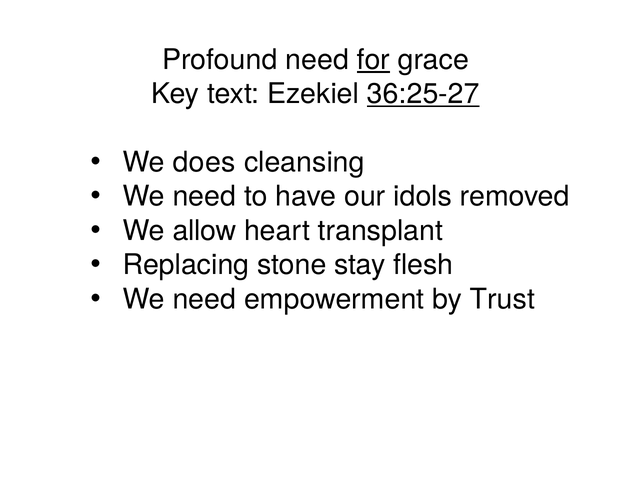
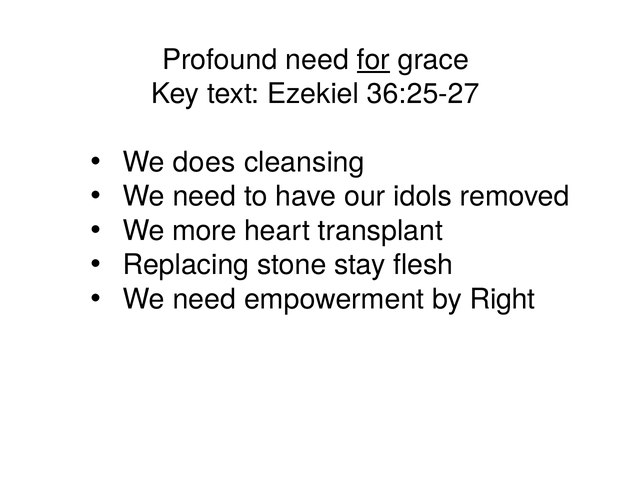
36:25-27 underline: present -> none
allow: allow -> more
Trust: Trust -> Right
